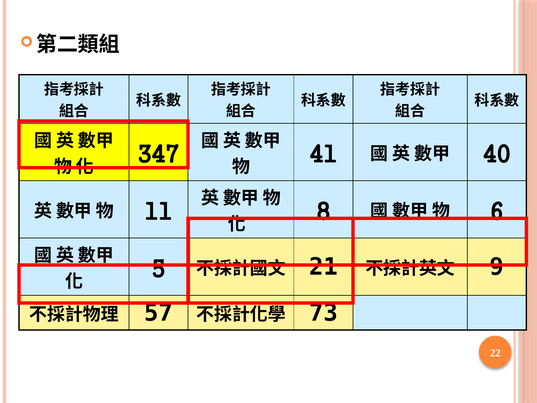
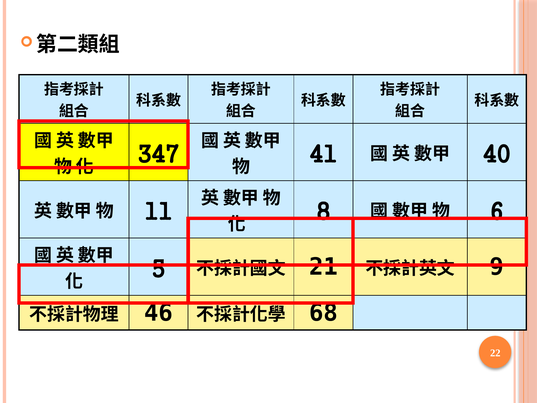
57: 57 -> 46
73: 73 -> 68
